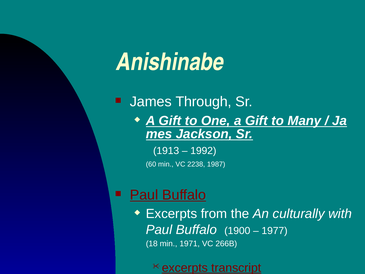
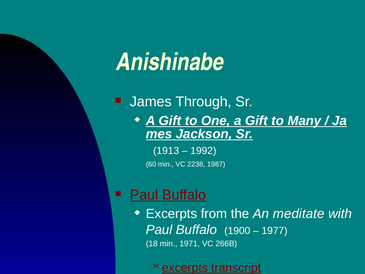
culturally: culturally -> meditate
